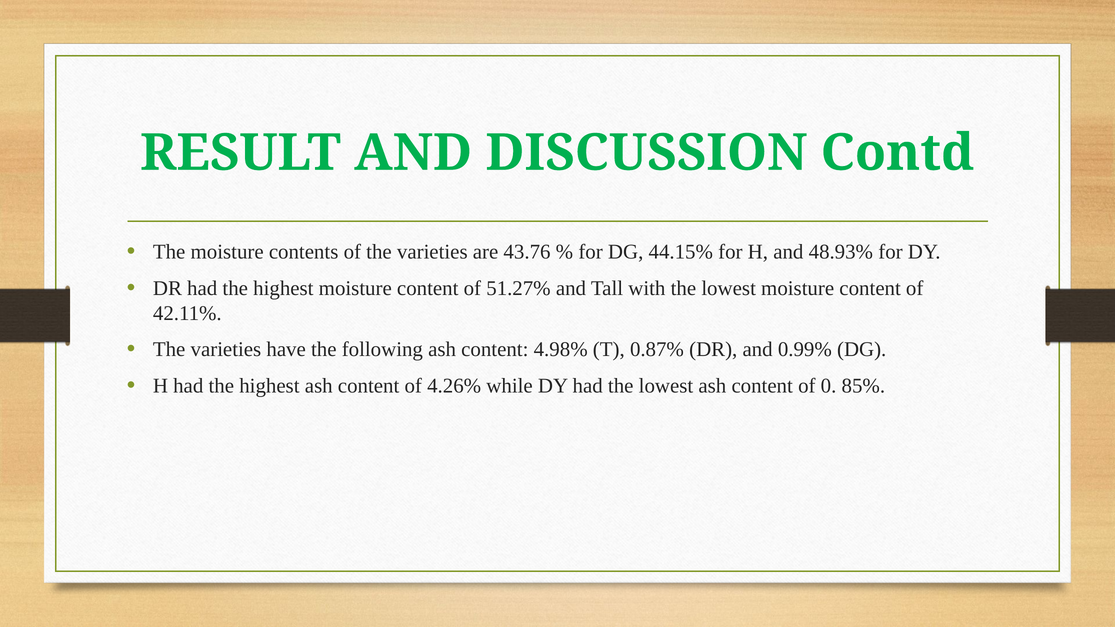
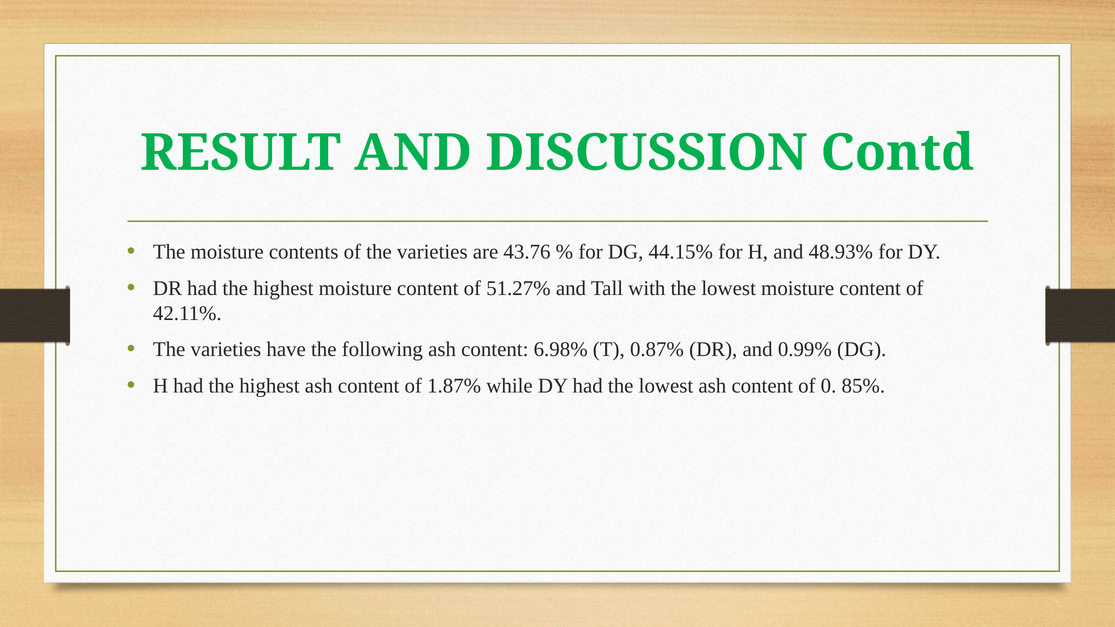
4.98%: 4.98% -> 6.98%
4.26%: 4.26% -> 1.87%
